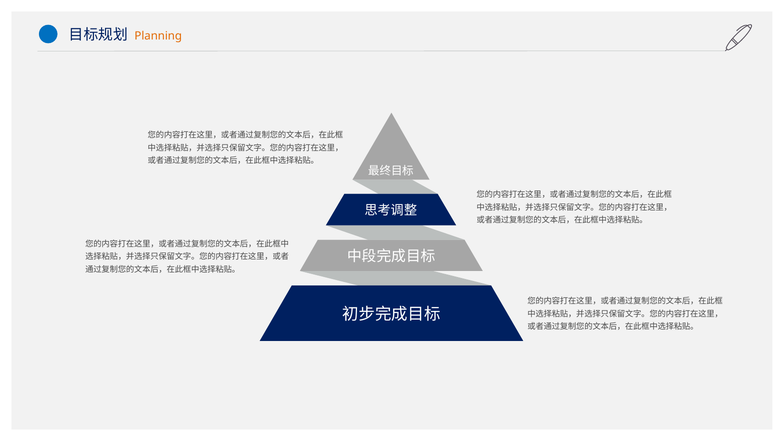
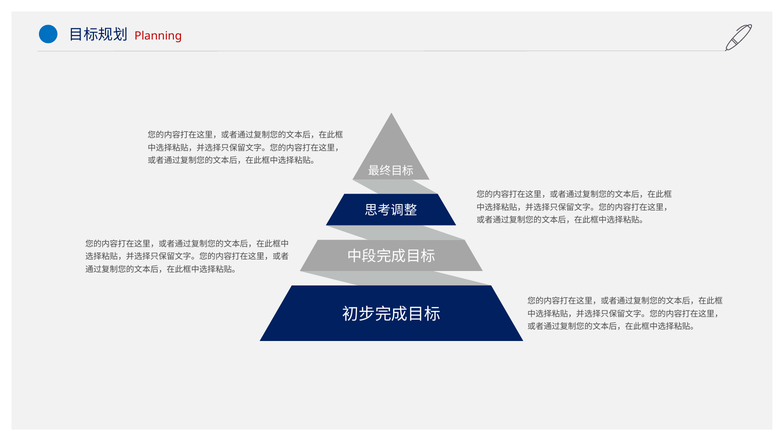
Planning colour: orange -> red
